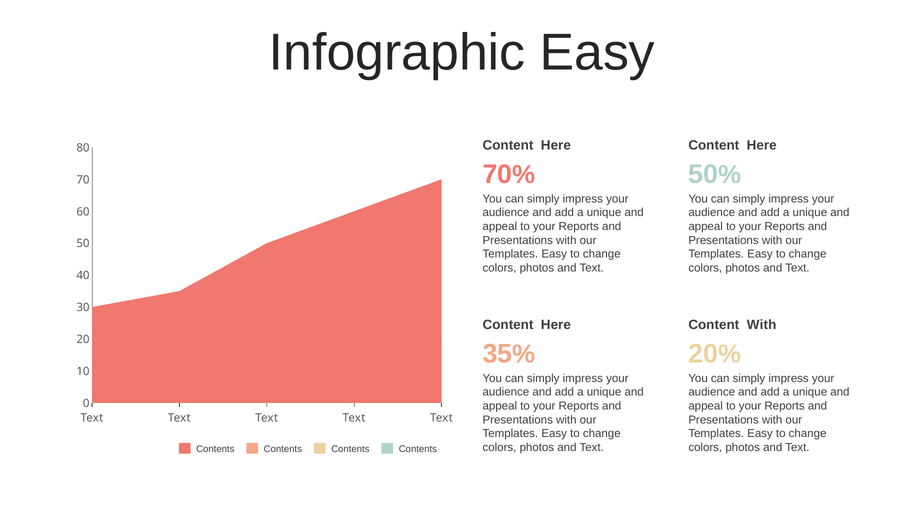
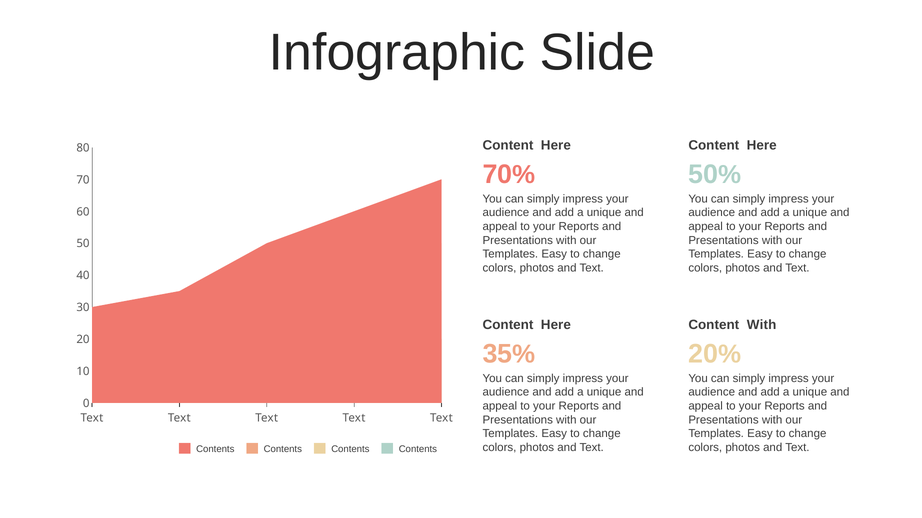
Infographic Easy: Easy -> Slide
